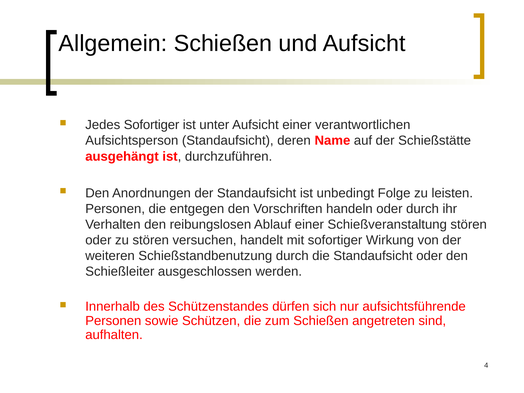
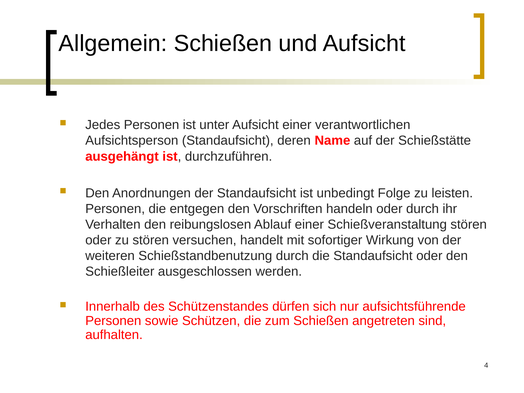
Jedes Sofortiger: Sofortiger -> Personen
